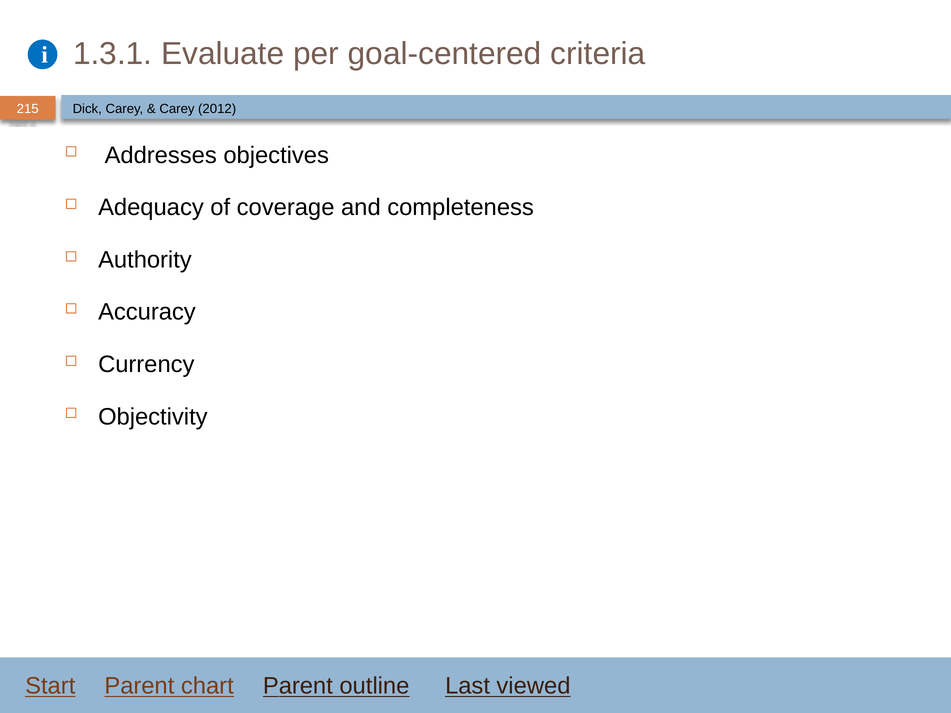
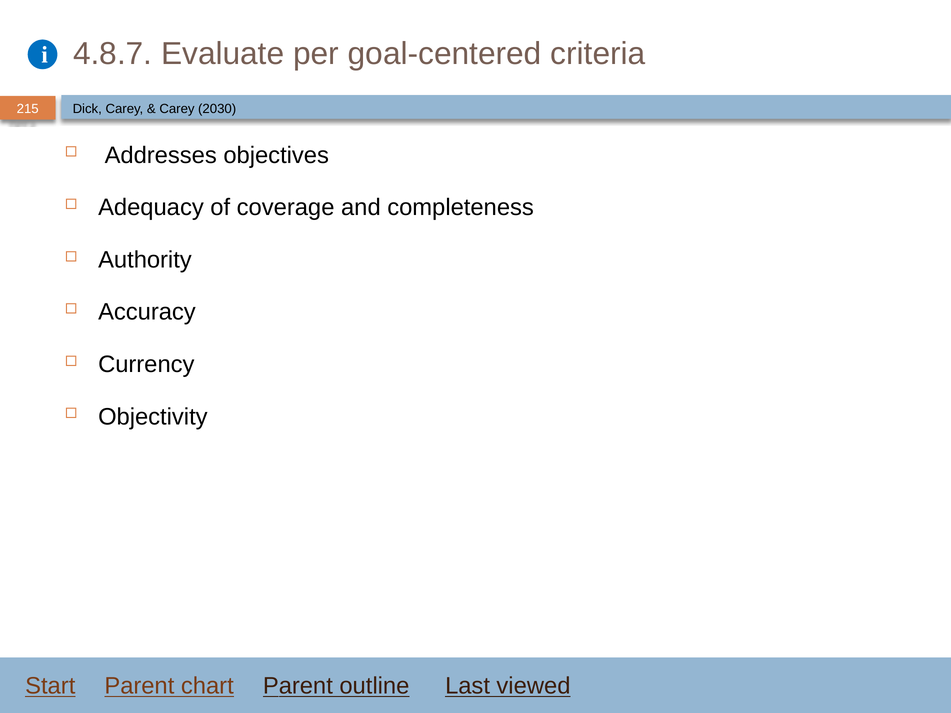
1.3.1: 1.3.1 -> 4.8.7
2012: 2012 -> 2030
